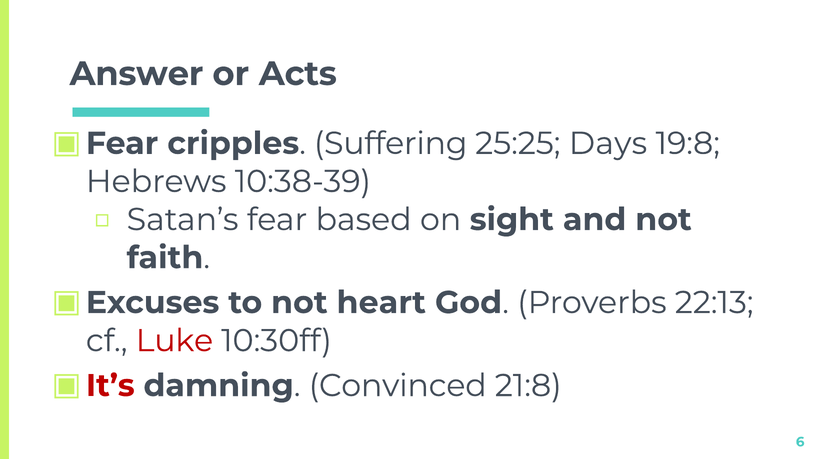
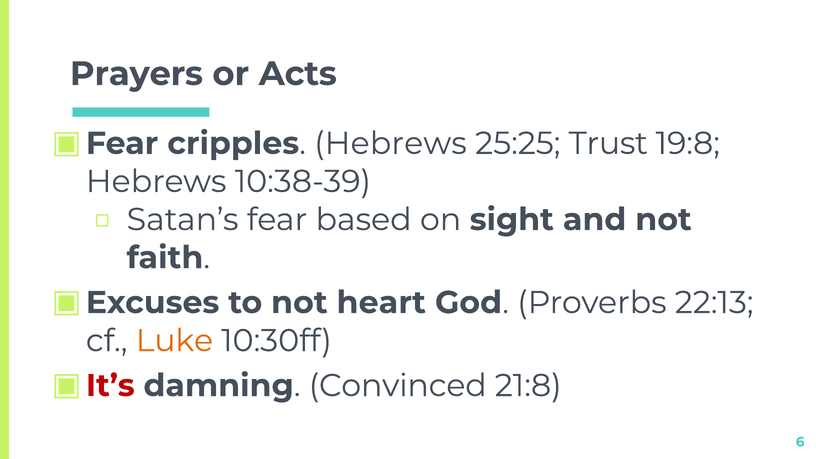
Answer: Answer -> Prayers
cripples Suffering: Suffering -> Hebrews
Days: Days -> Trust
Luke colour: red -> orange
